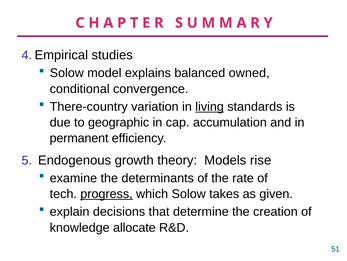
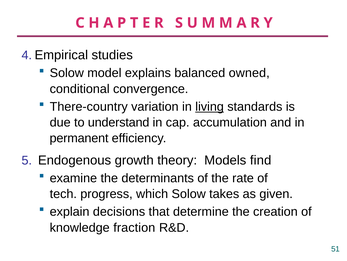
geographic: geographic -> understand
rise: rise -> find
progress underline: present -> none
allocate: allocate -> fraction
